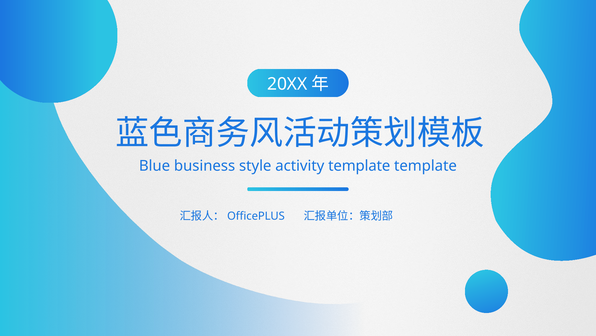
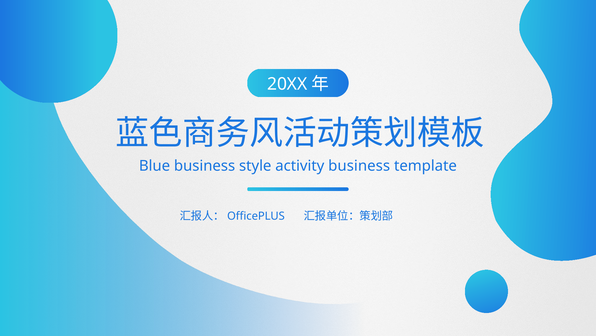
activity template: template -> business
